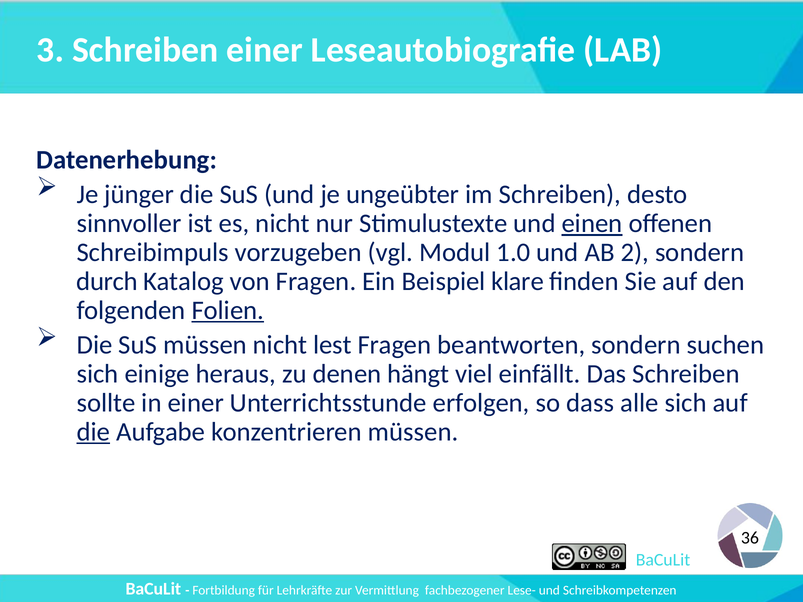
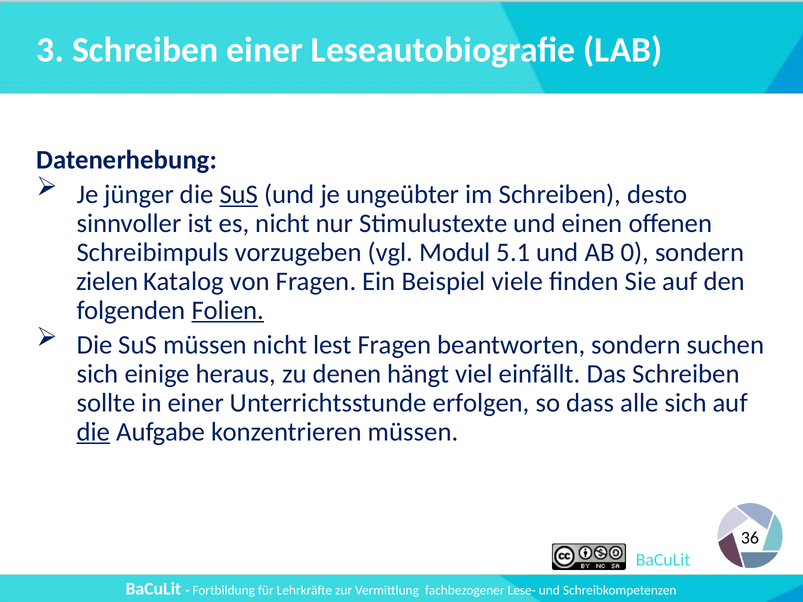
SuS at (239, 195) underline: none -> present
einen underline: present -> none
1.0: 1.0 -> 5.1
2: 2 -> 0
durch: durch -> zielen
klare: klare -> viele
